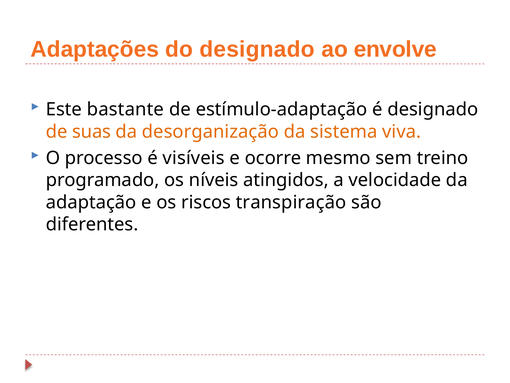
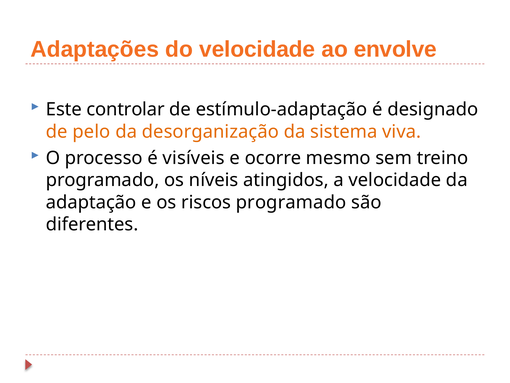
do designado: designado -> velocidade
bastante: bastante -> controlar
suas: suas -> pelo
riscos transpiração: transpiração -> programado
